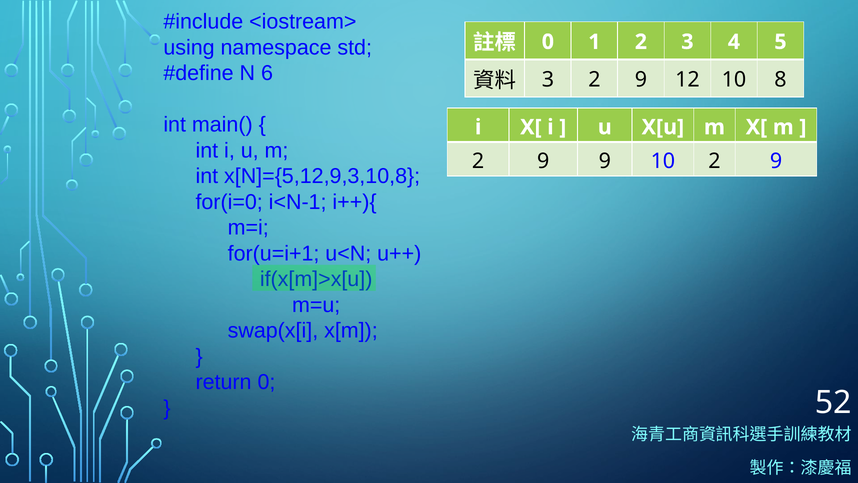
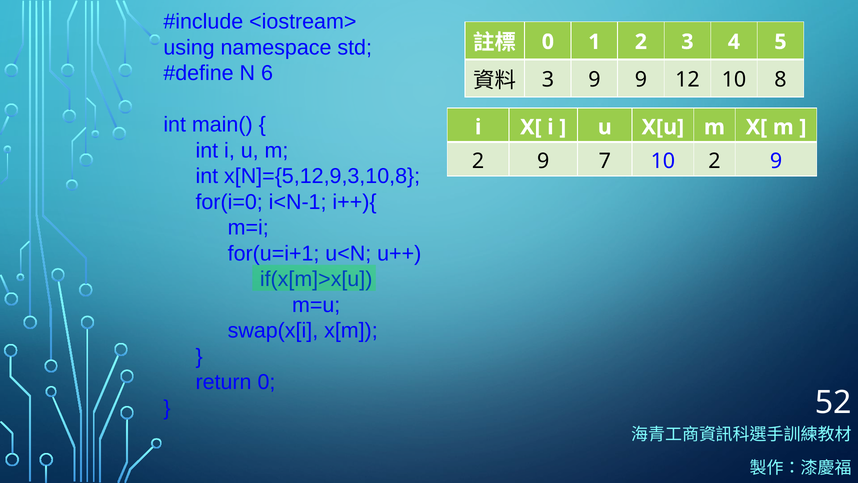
3 2: 2 -> 9
9 9: 9 -> 7
